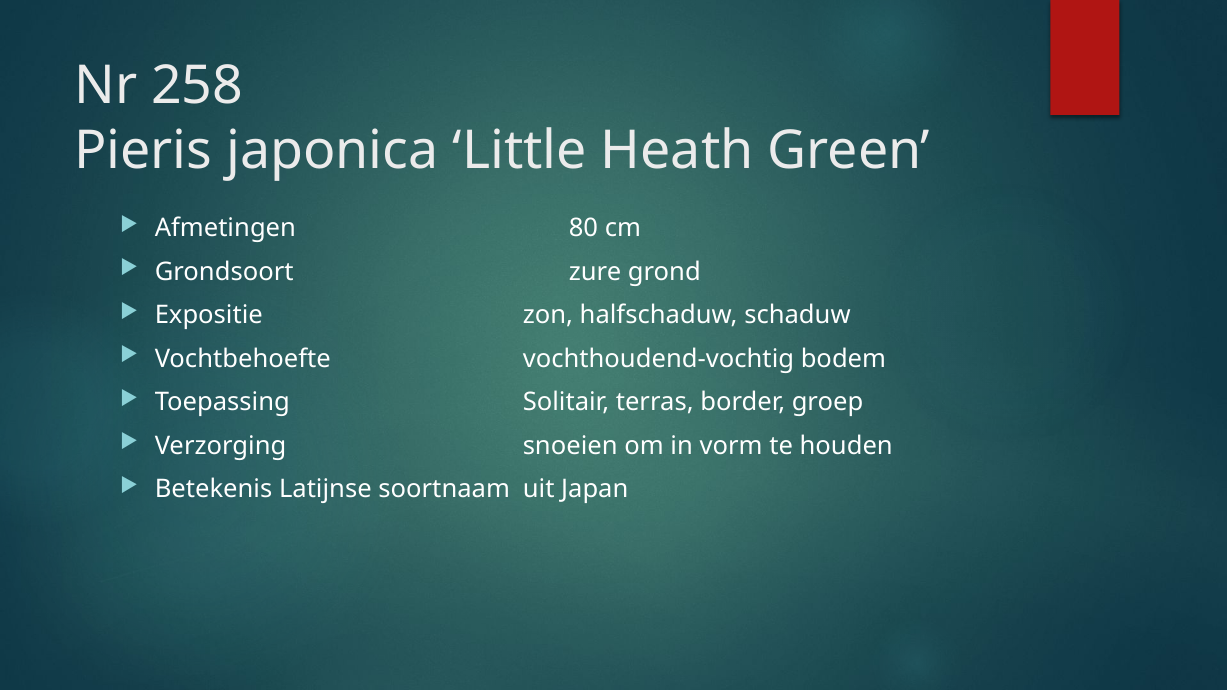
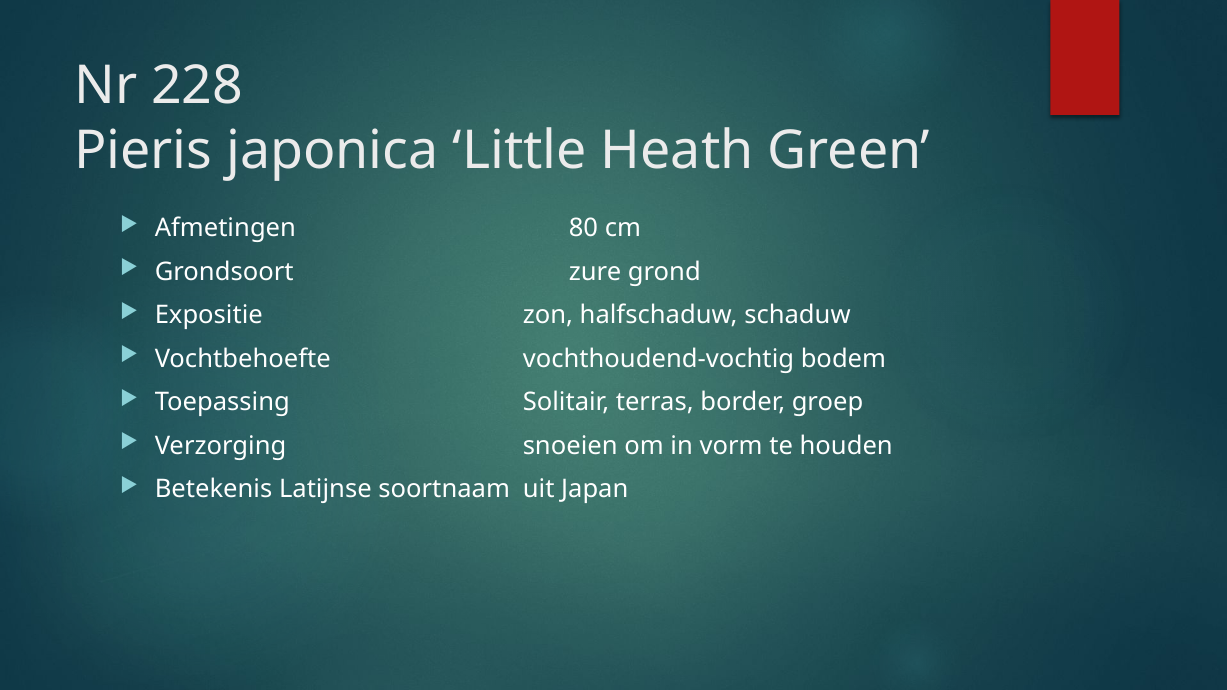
258: 258 -> 228
